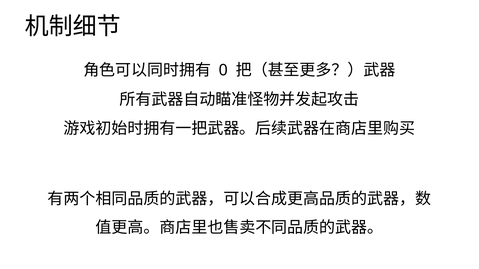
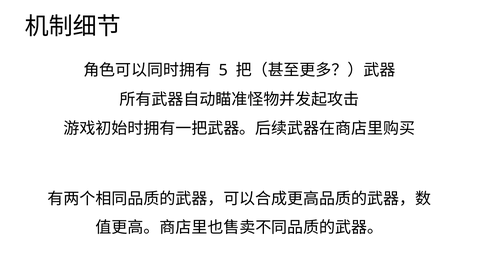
0: 0 -> 5
